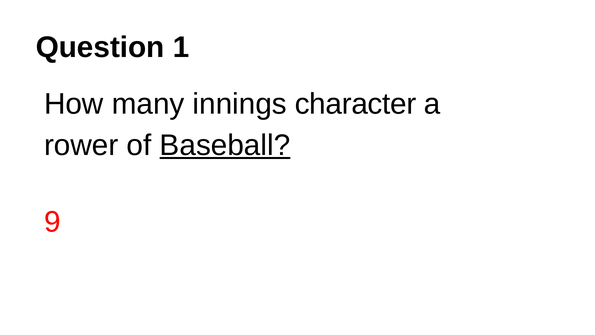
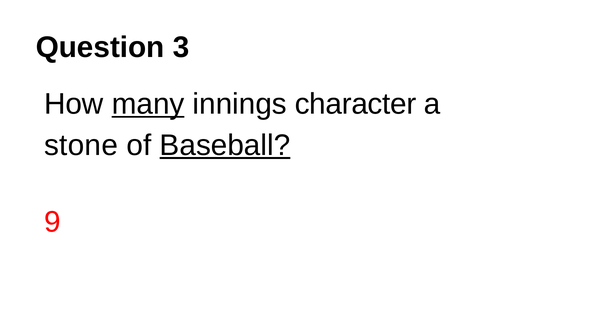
1: 1 -> 3
many underline: none -> present
rower: rower -> stone
